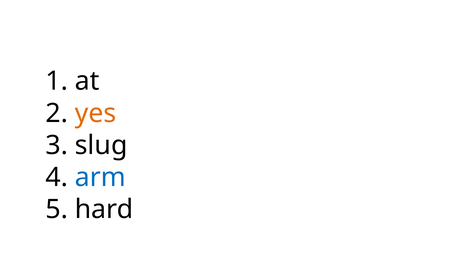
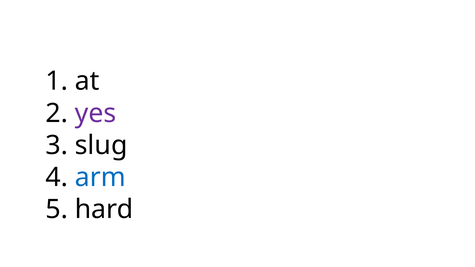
yes colour: orange -> purple
